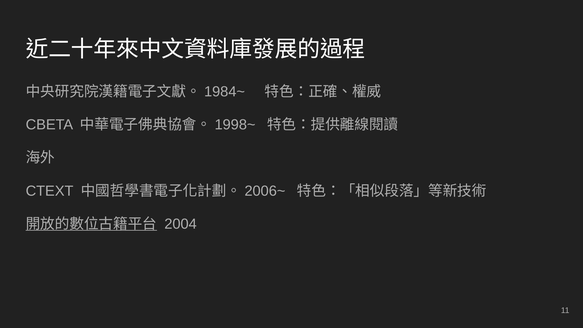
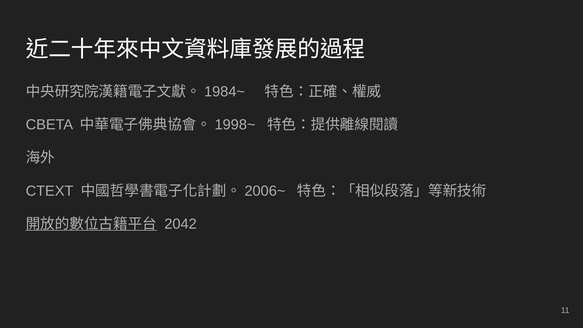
2004: 2004 -> 2042
